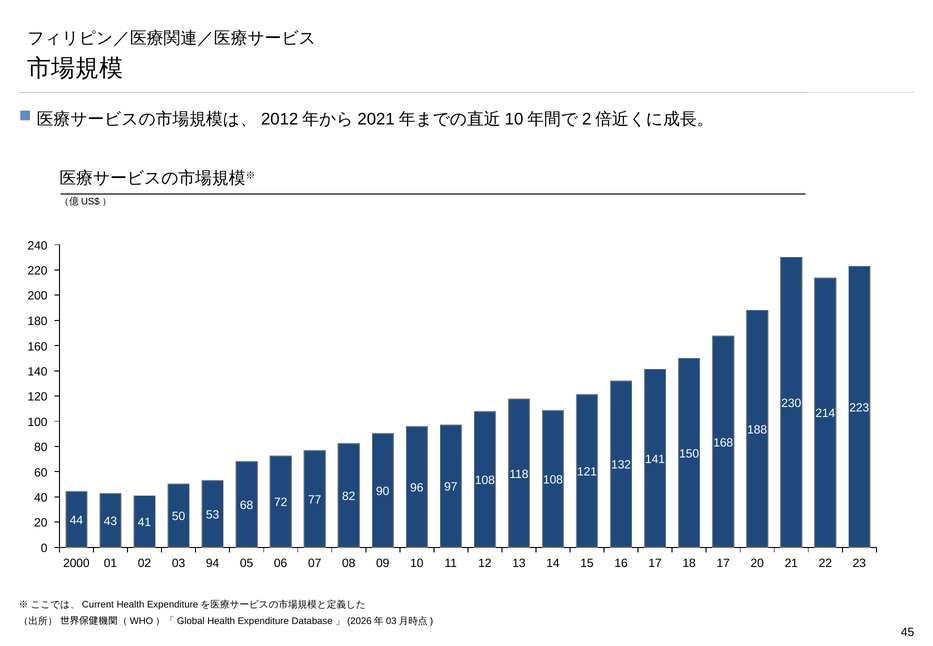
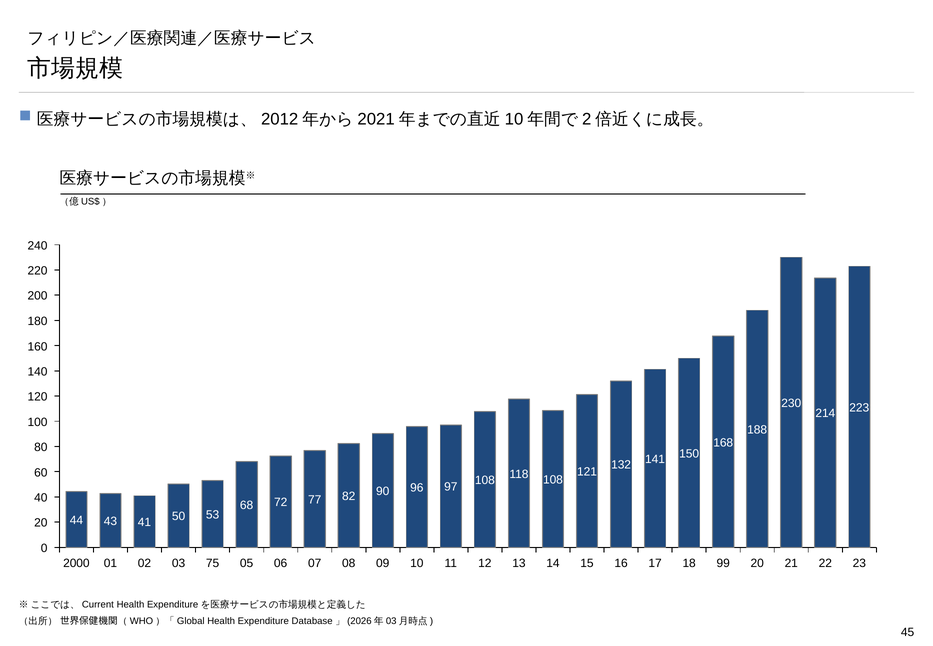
94: 94 -> 75
18 17: 17 -> 99
